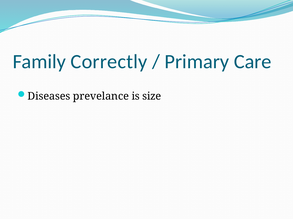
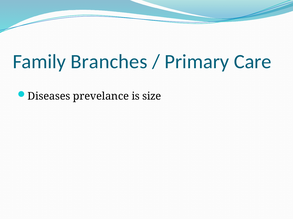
Correctly: Correctly -> Branches
